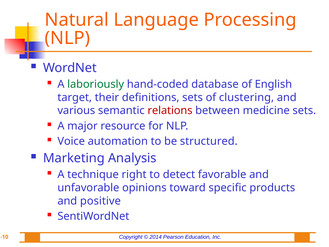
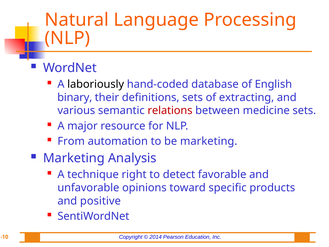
laboriously colour: green -> black
target: target -> binary
clustering: clustering -> extracting
Voice: Voice -> From
be structured: structured -> marketing
